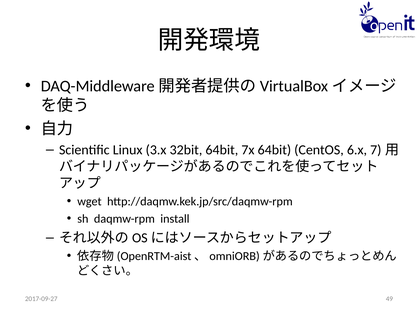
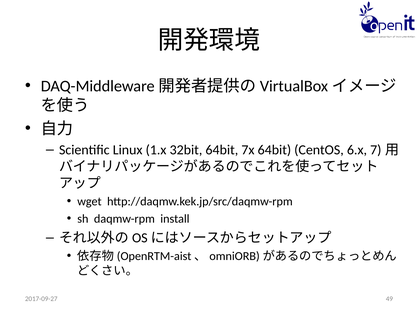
3.x: 3.x -> 1.x
